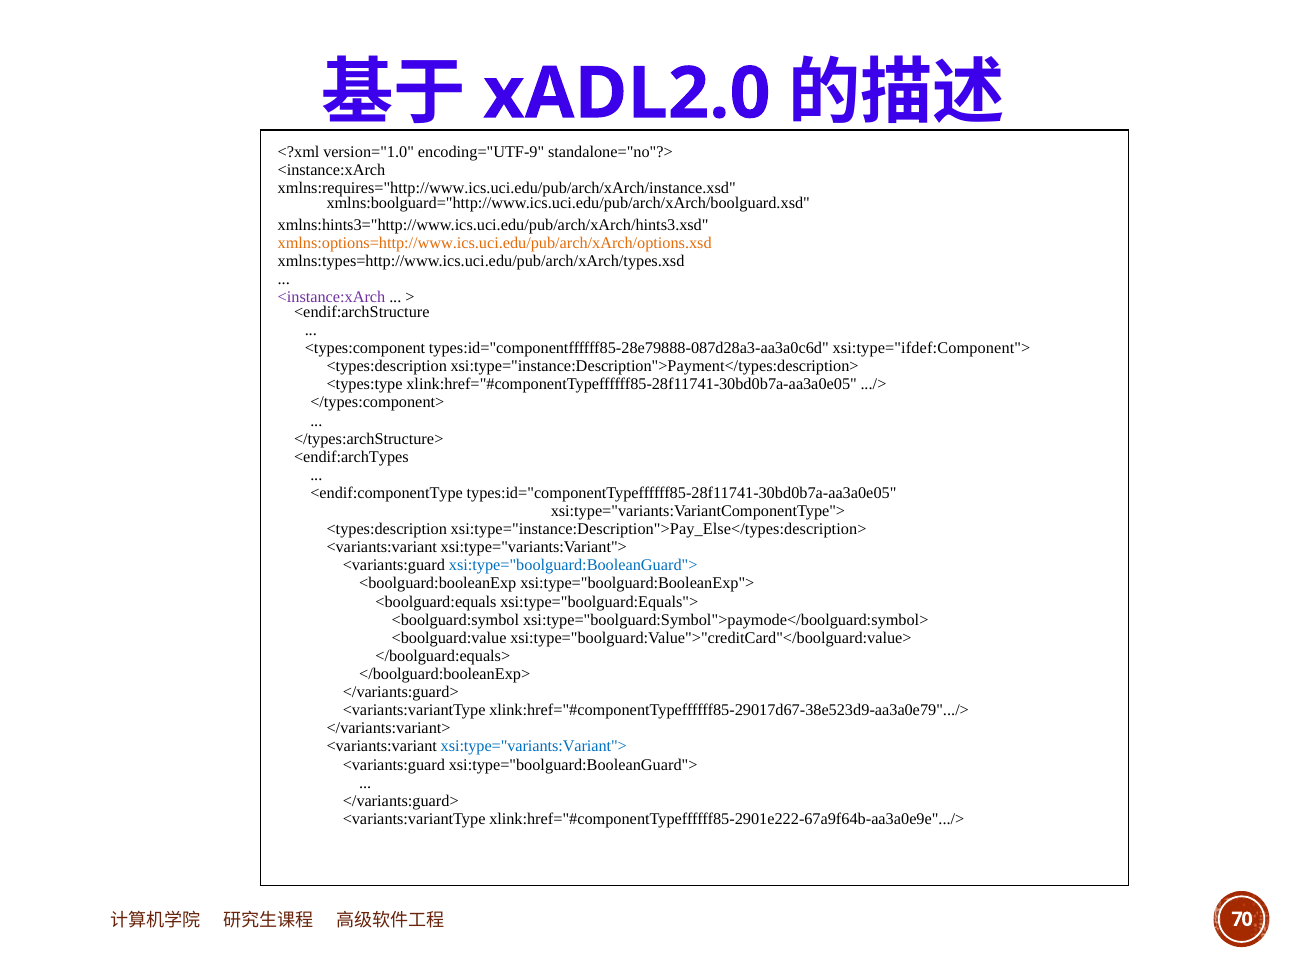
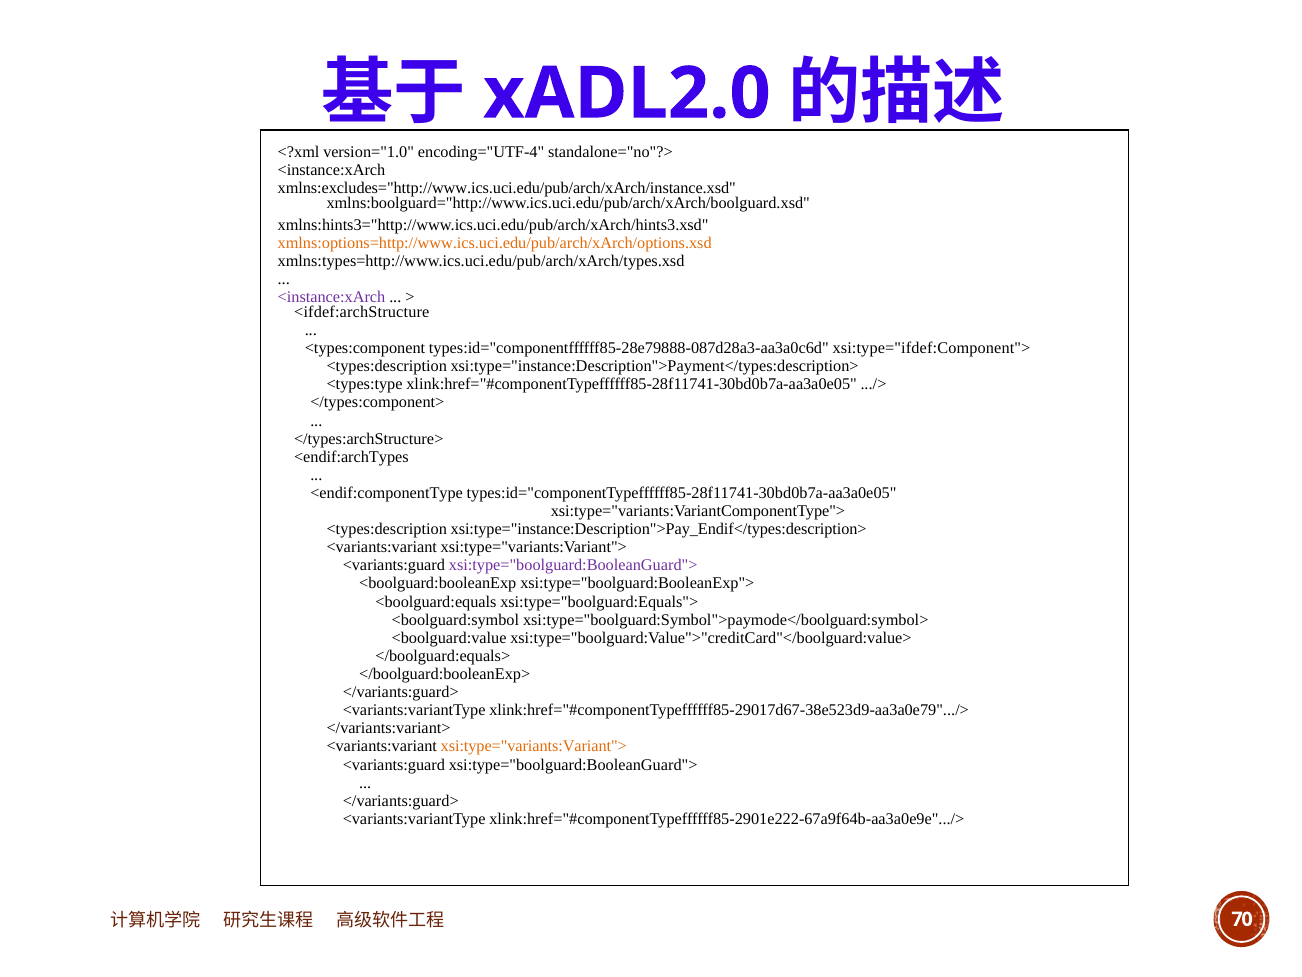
encoding="UTF-9: encoding="UTF-9 -> encoding="UTF-4
xmlns:requires="http://www.ics.uci.edu/pub/arch/xArch/instance.xsd: xmlns:requires="http://www.ics.uci.edu/pub/arch/xArch/instance.xsd -> xmlns:excludes="http://www.ics.uci.edu/pub/arch/xArch/instance.xsd
<endif:archStructure: <endif:archStructure -> <ifdef:archStructure
xsi:type="instance:Description">Pay_Else</types:description>: xsi:type="instance:Description">Pay_Else</types:description> -> xsi:type="instance:Description">Pay_Endif</types:description>
xsi:type="boolguard:BooleanGuard"> at (573, 565) colour: blue -> purple
xsi:type="variants:Variant"> at (534, 746) colour: blue -> orange
